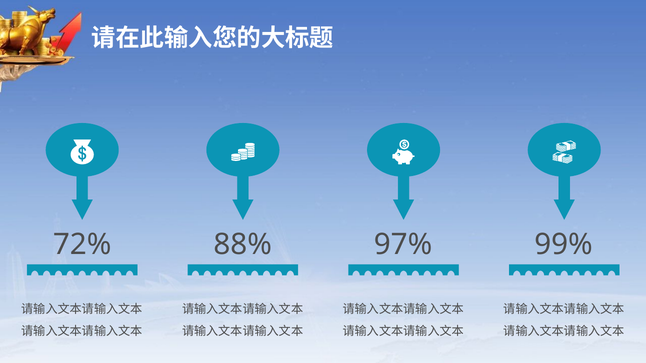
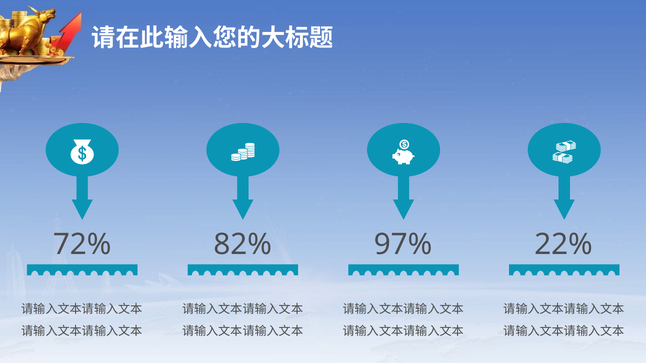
88%: 88% -> 82%
99%: 99% -> 22%
